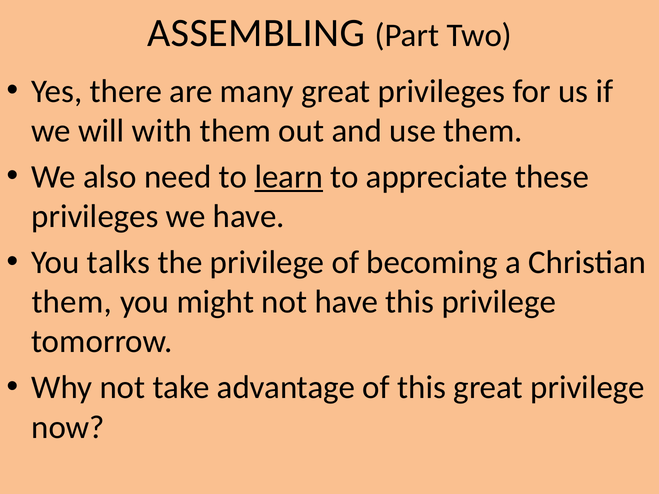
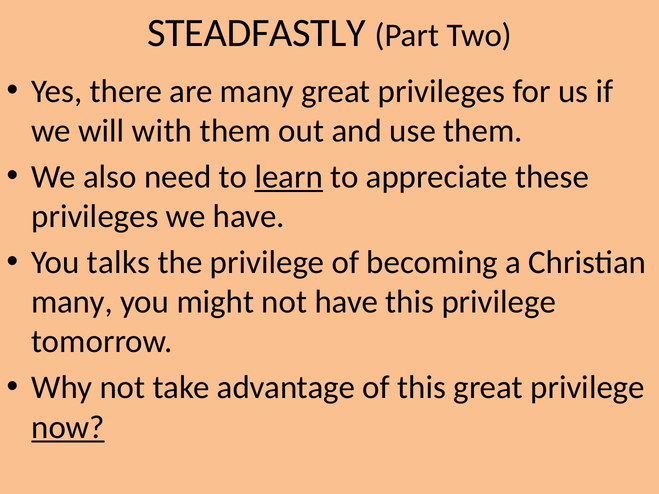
ASSEMBLING: ASSEMBLING -> STEADFASTLY
them at (72, 302): them -> many
now underline: none -> present
